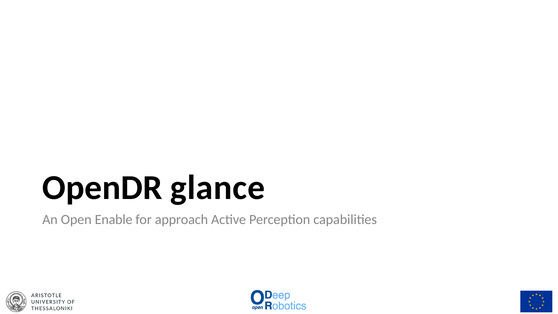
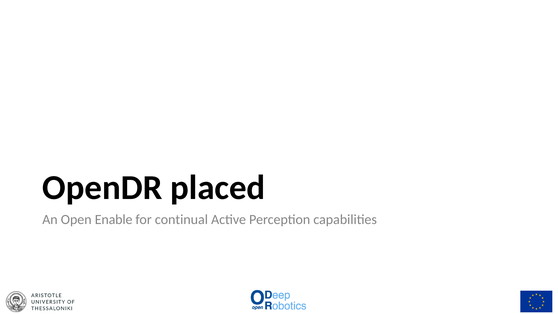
glance: glance -> placed
approach: approach -> continual
